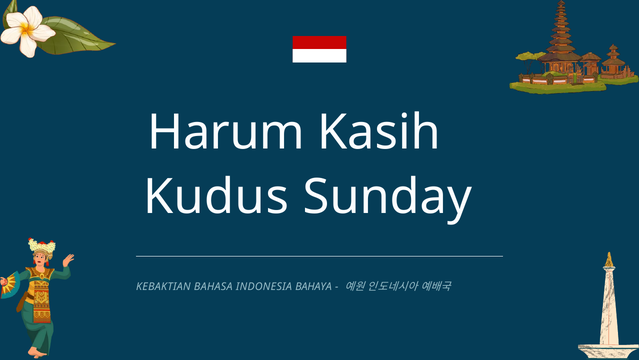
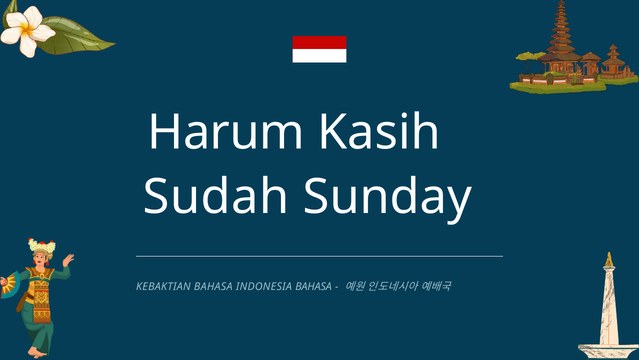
Kudus: Kudus -> Sudah
INDONESIA BAHAYA: BAHAYA -> BAHASA
